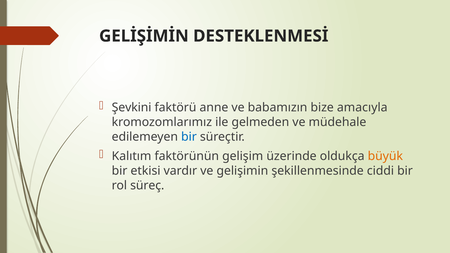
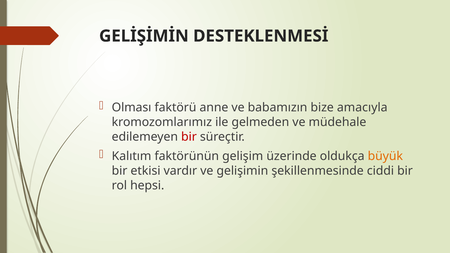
Şevkini: Şevkini -> Olması
bir at (189, 137) colour: blue -> red
süreç: süreç -> hepsi
